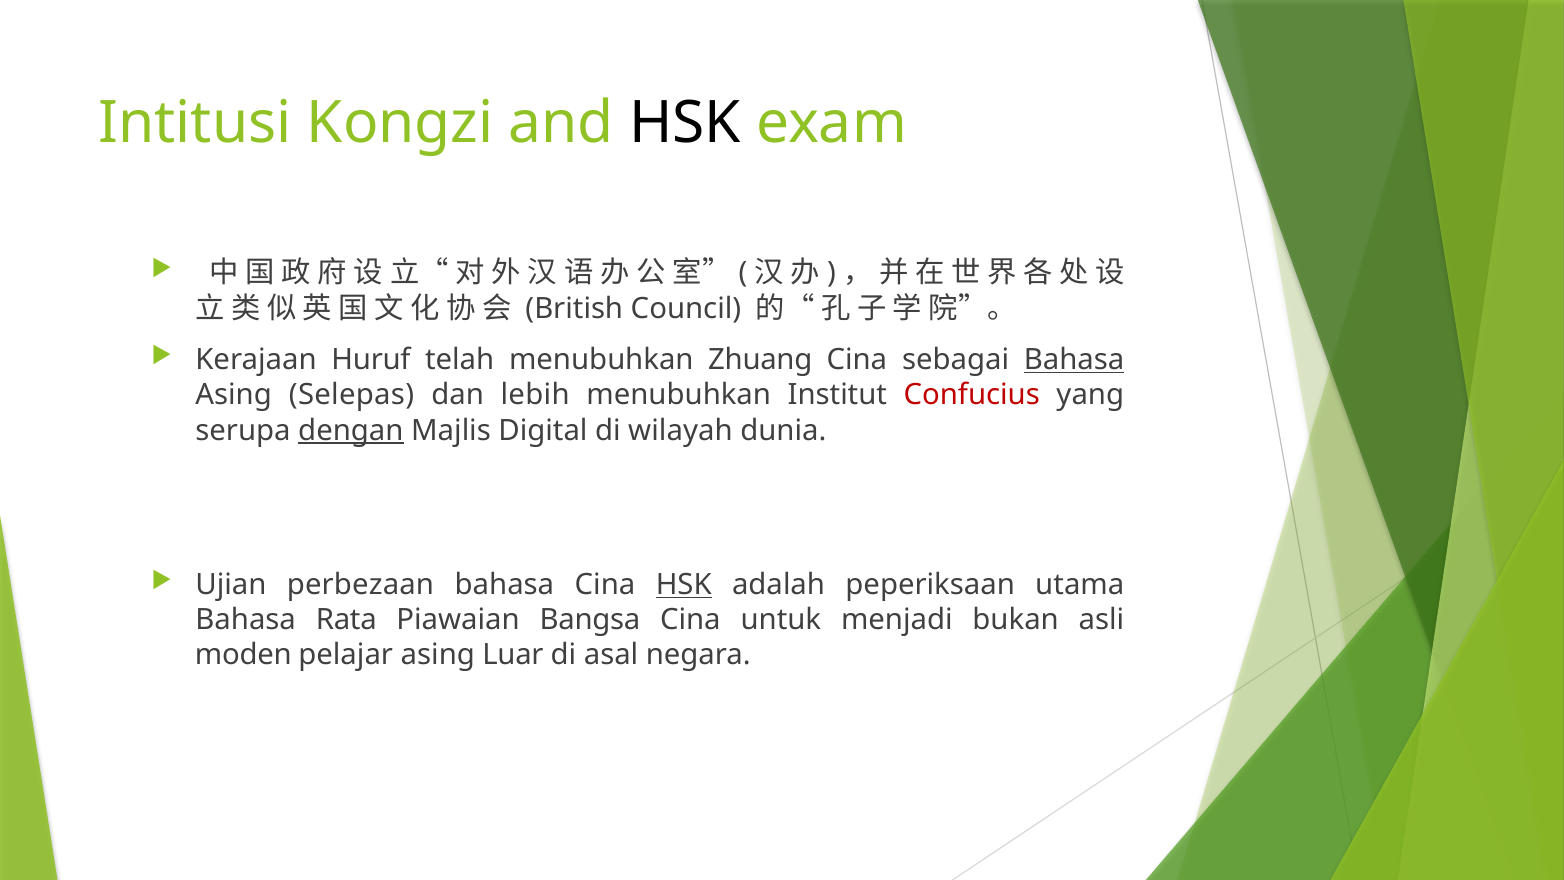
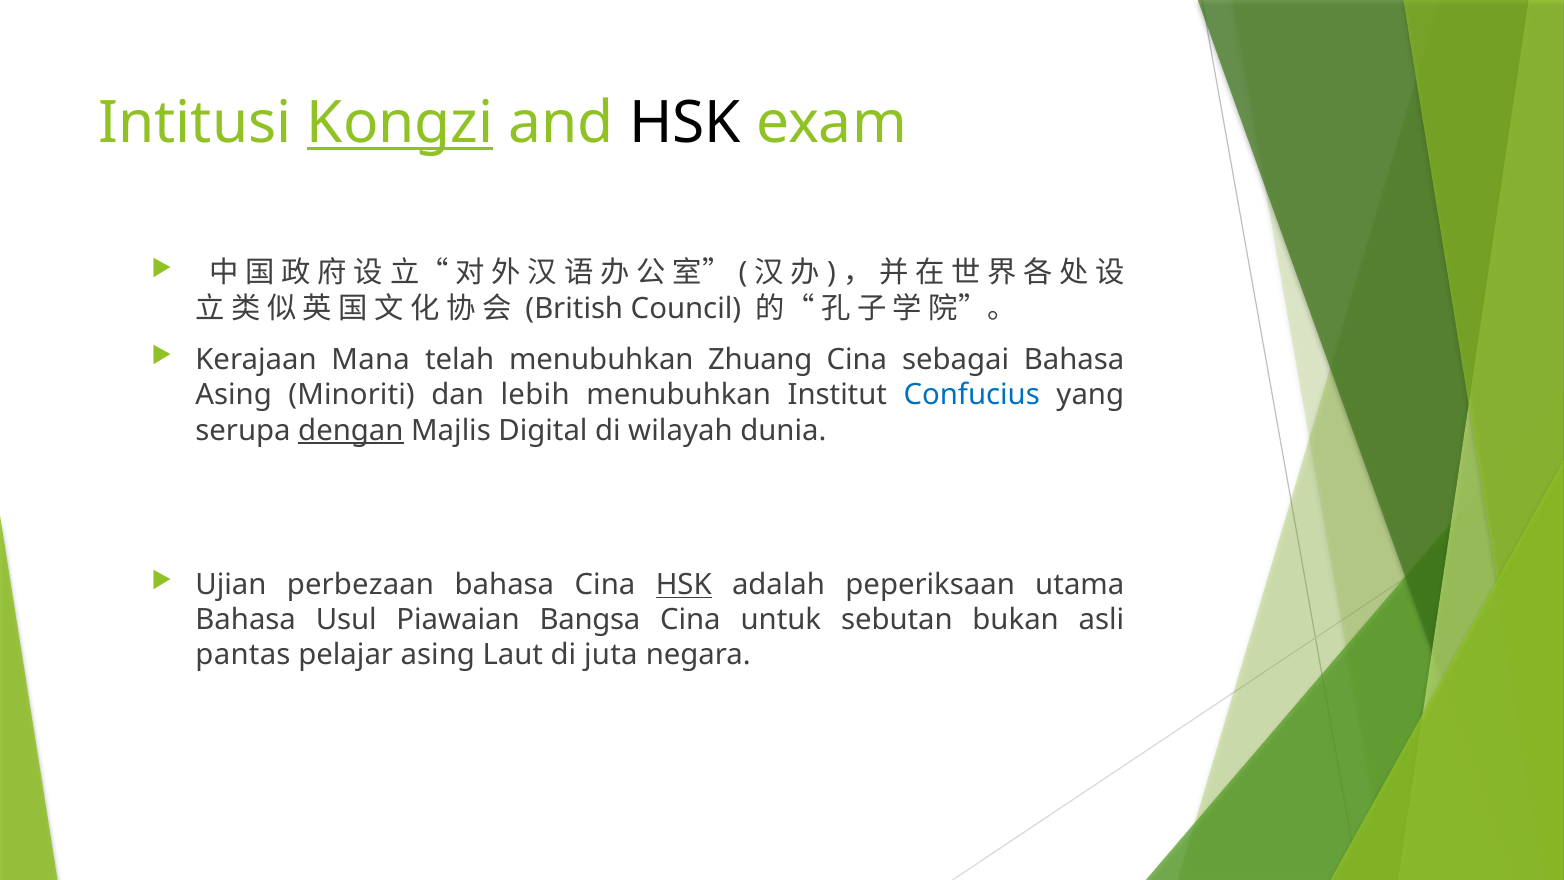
Kongzi underline: none -> present
Huruf: Huruf -> Mana
Bahasa at (1074, 360) underline: present -> none
Selepas: Selepas -> Minoriti
Confucius colour: red -> blue
Rata: Rata -> Usul
menjadi: menjadi -> sebutan
moden: moden -> pantas
Luar: Luar -> Laut
asal: asal -> juta
